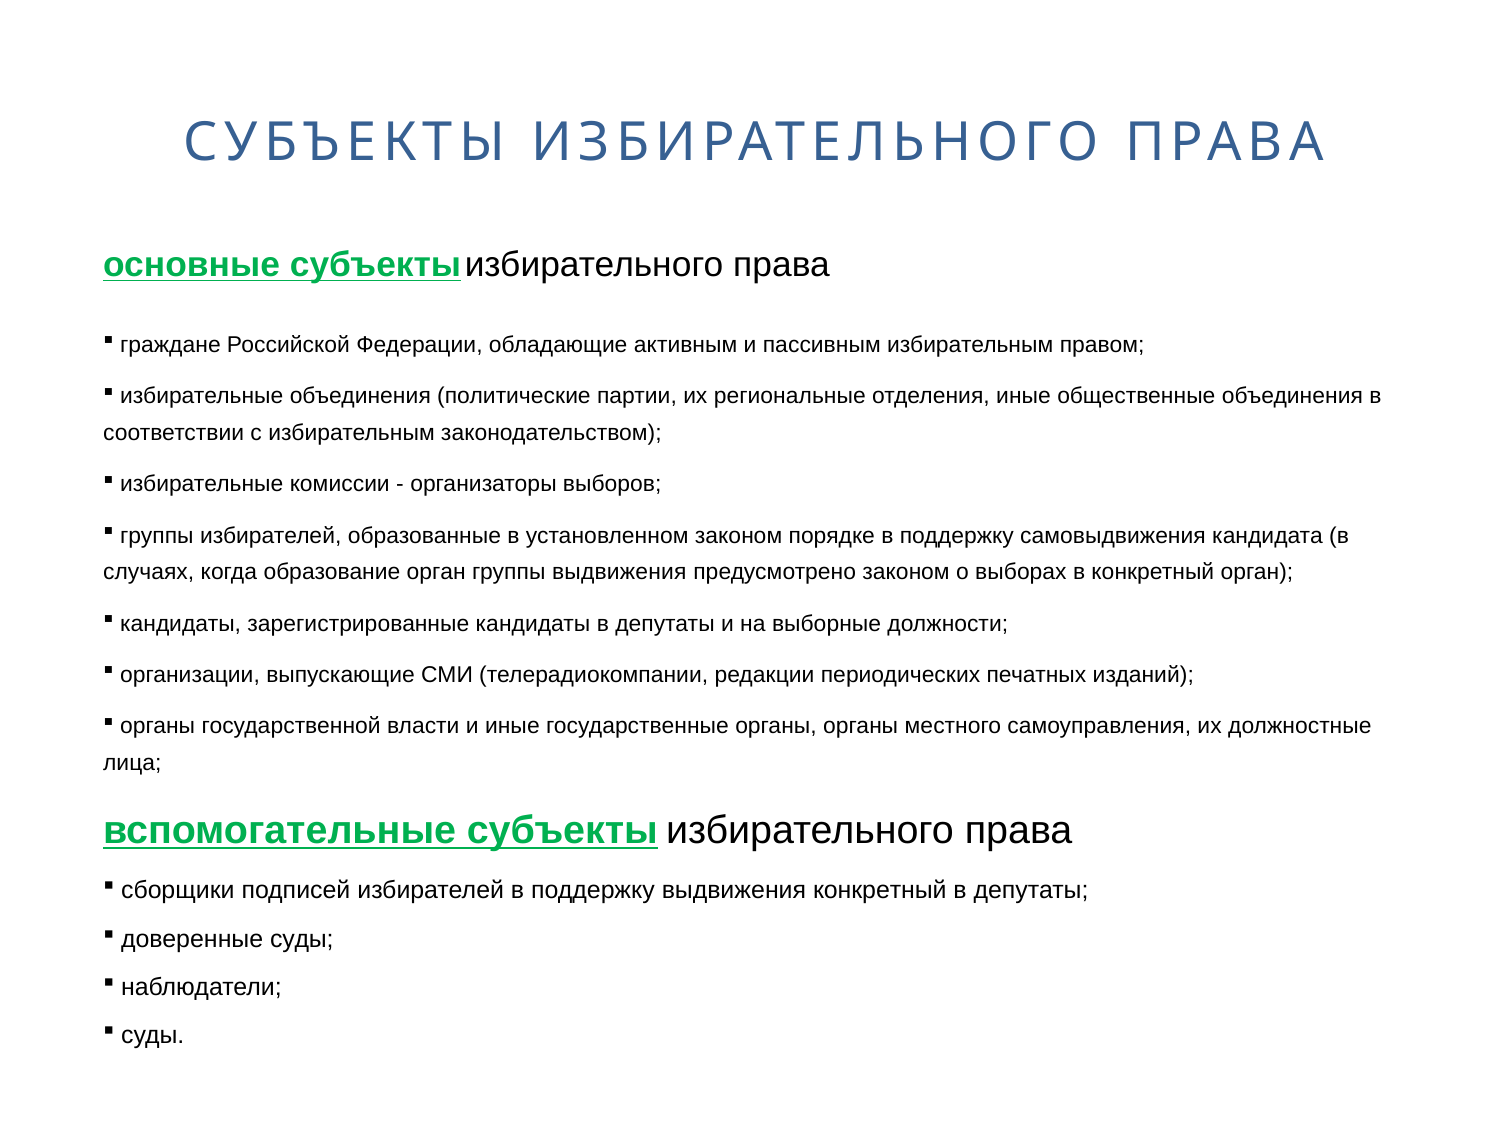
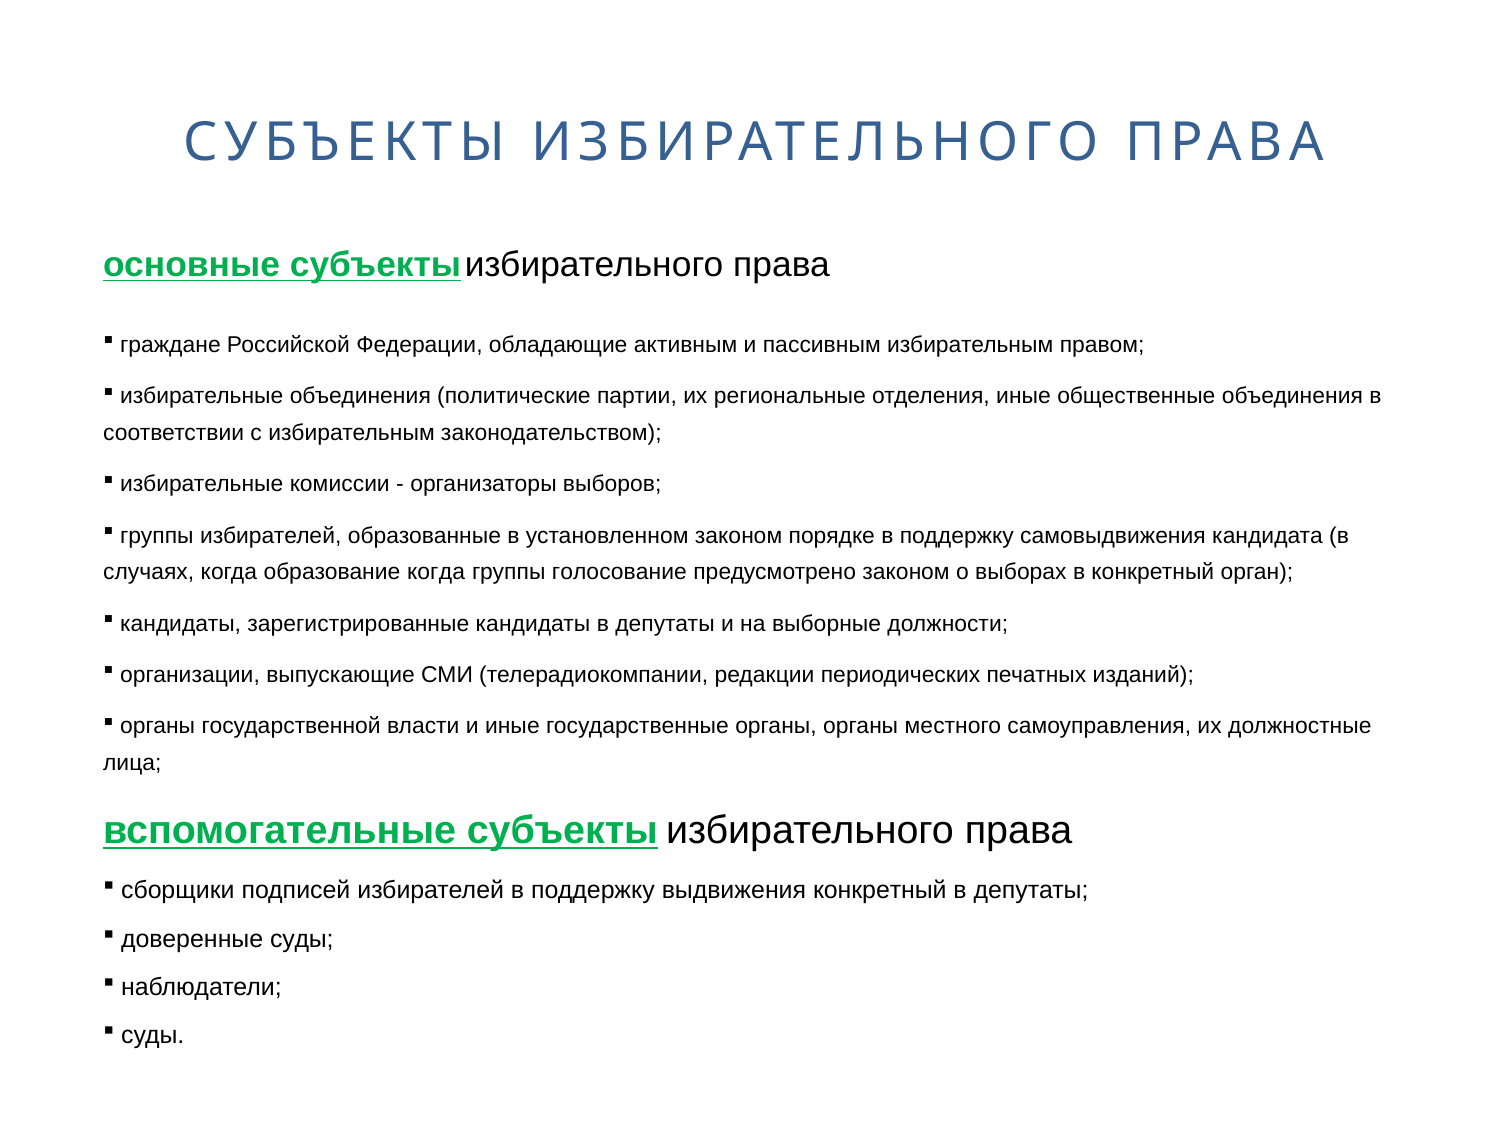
образование орган: орган -> когда
группы выдвижения: выдвижения -> голосование
